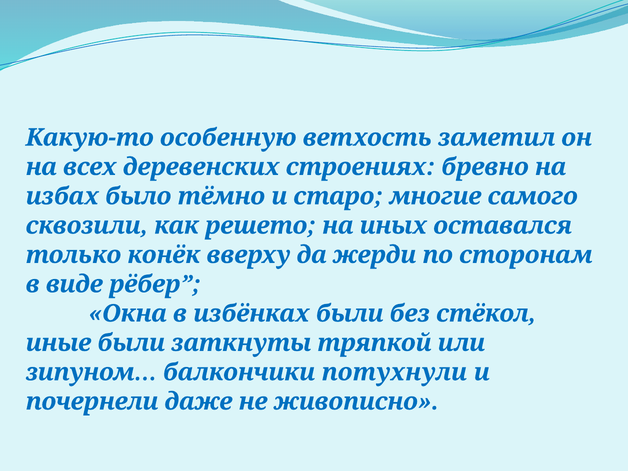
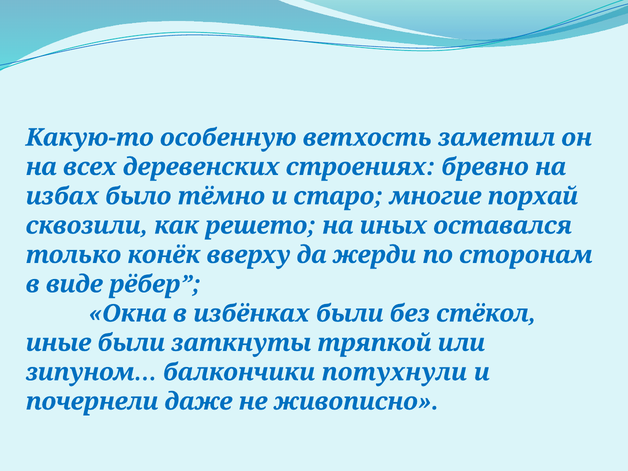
самого: самого -> порхай
